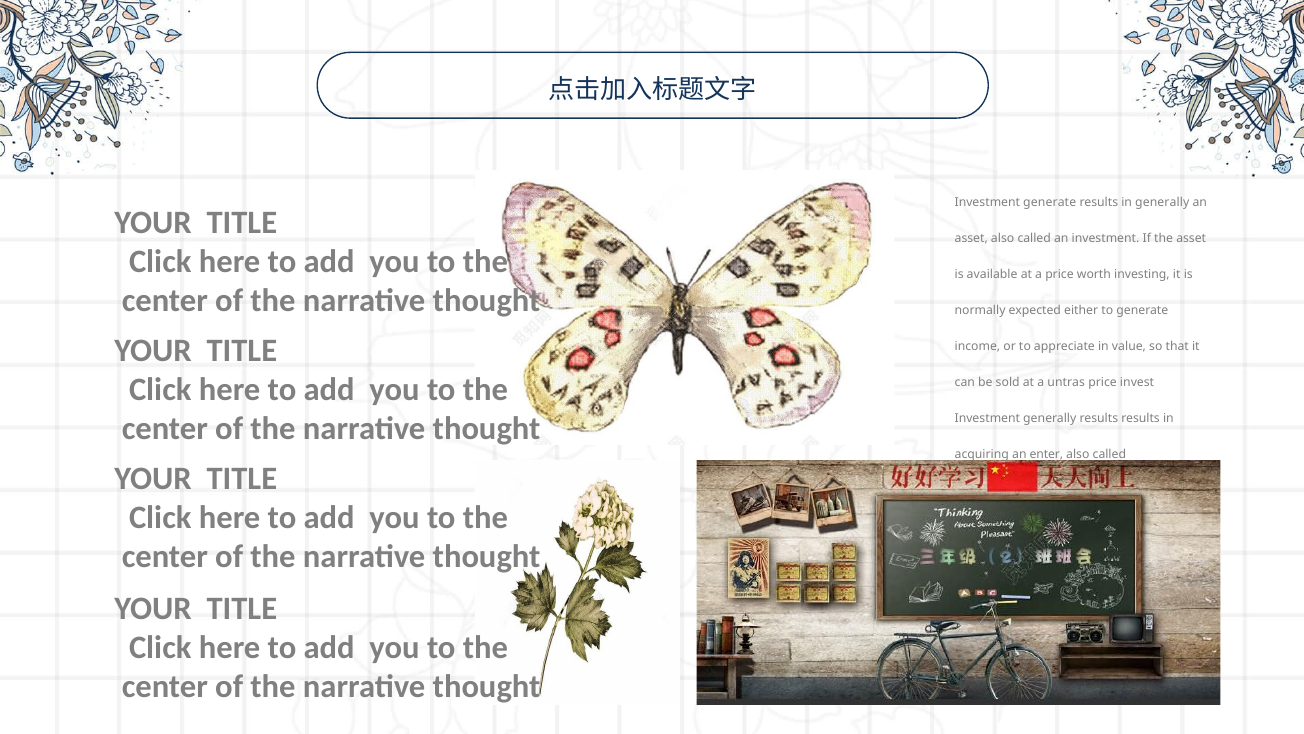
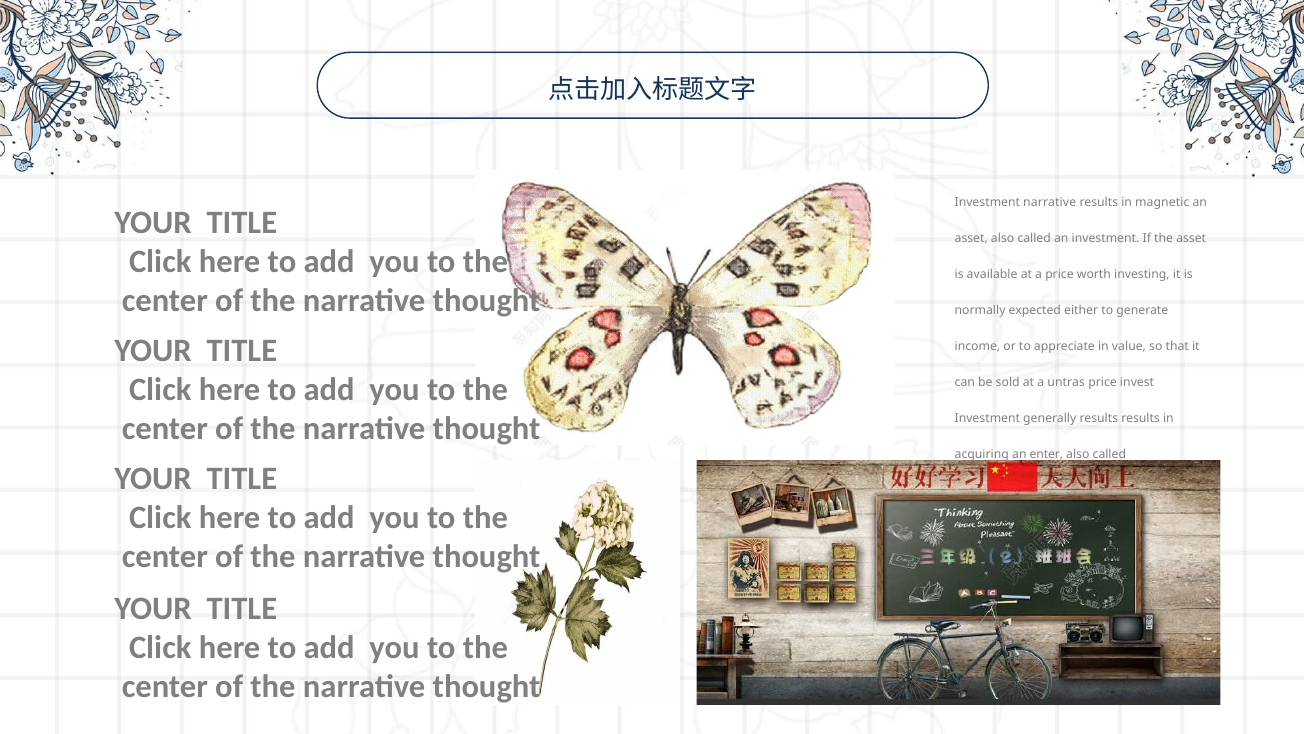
Investment generate: generate -> narrative
in generally: generally -> magnetic
